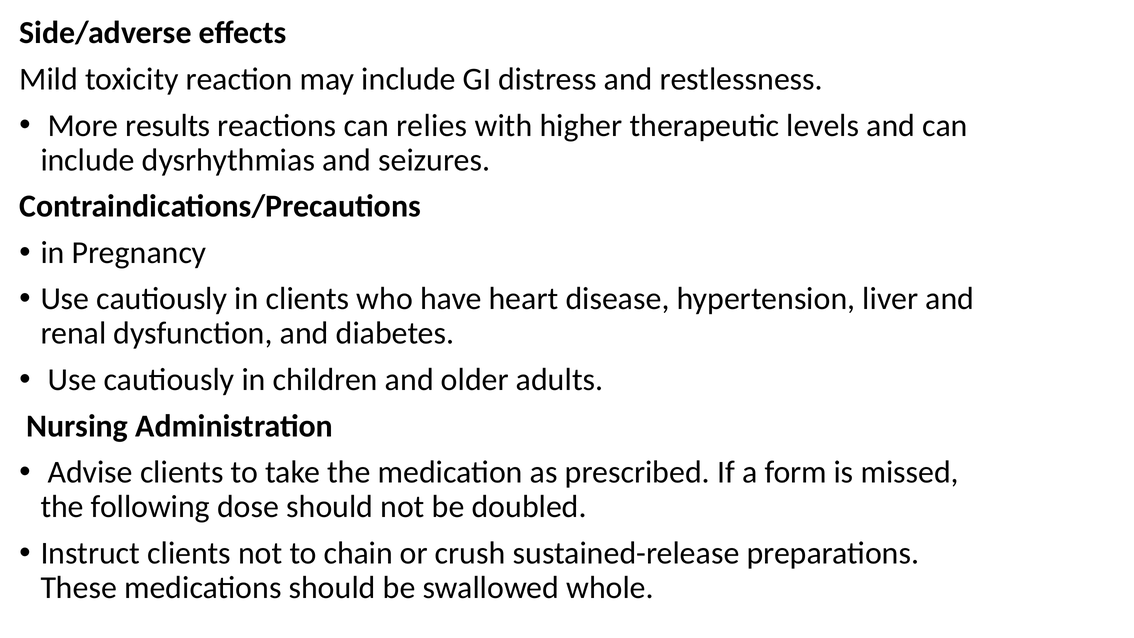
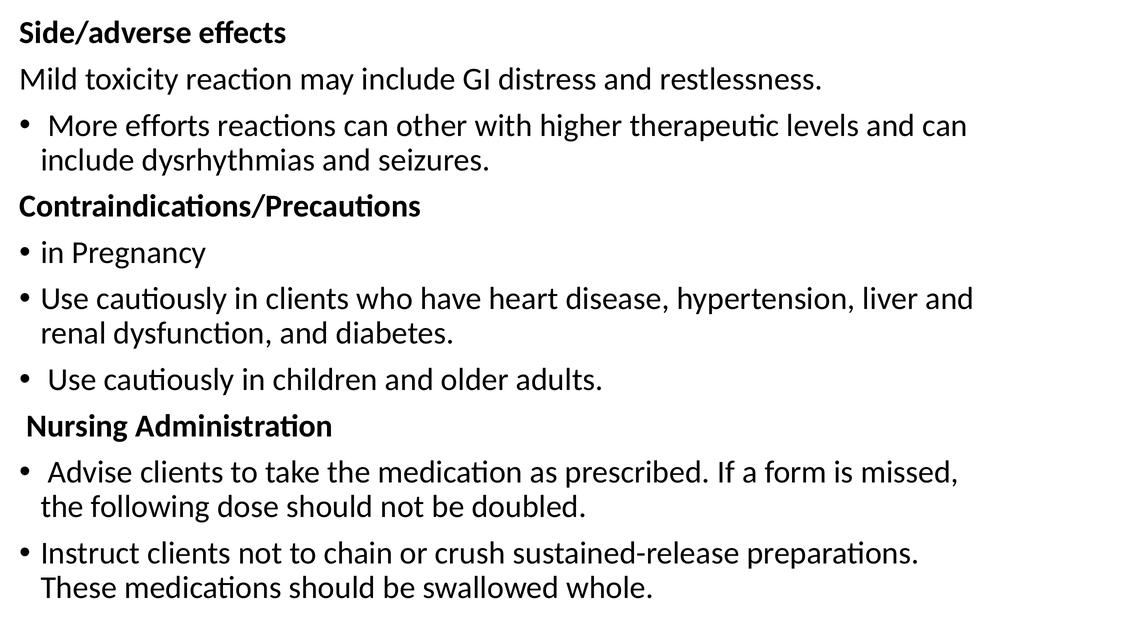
results: results -> efforts
relies: relies -> other
